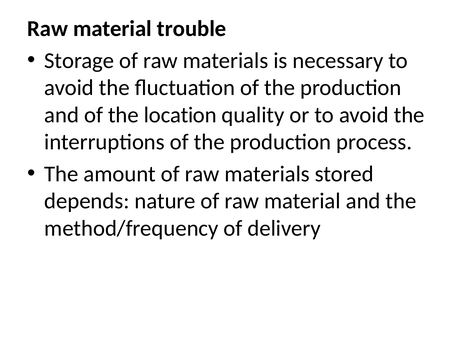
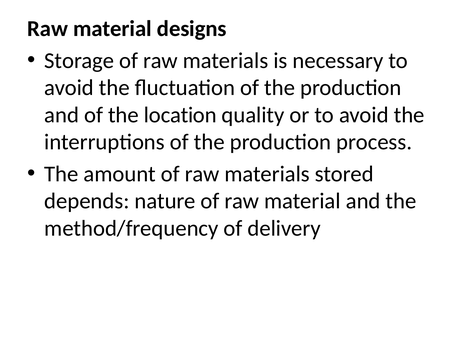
trouble: trouble -> designs
